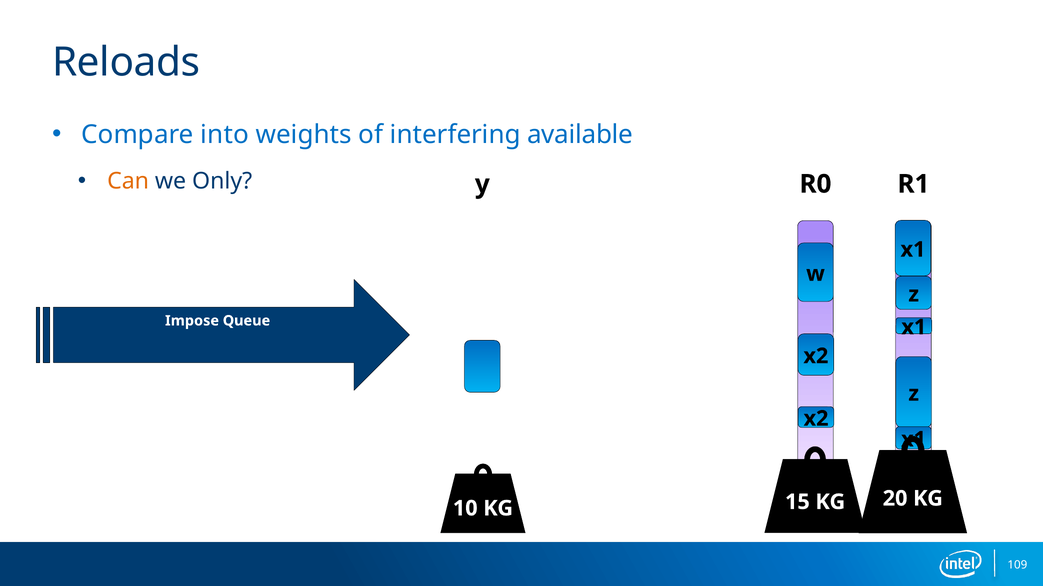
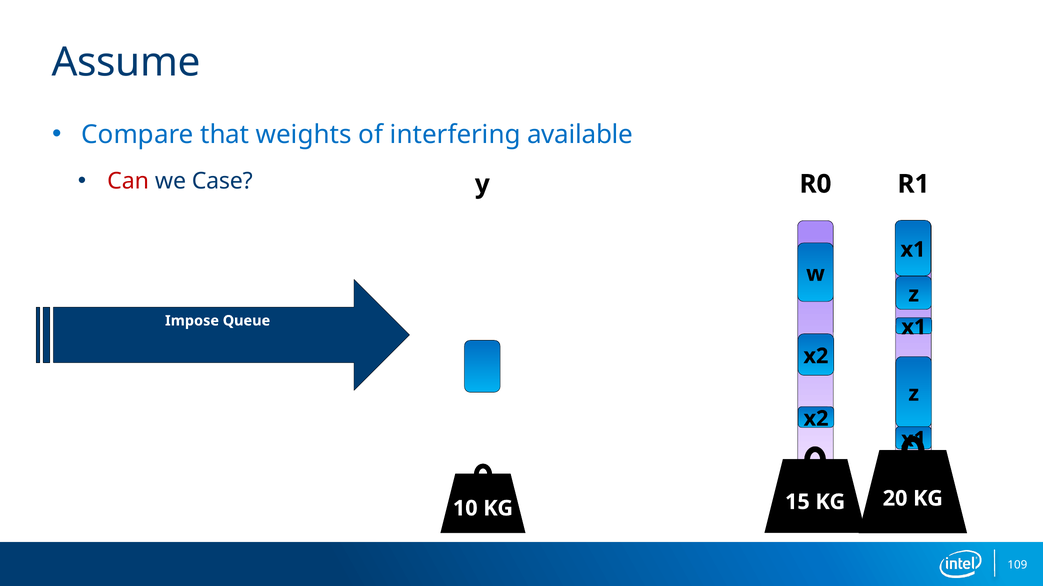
Reloads: Reloads -> Assume
into: into -> that
Can colour: orange -> red
Only: Only -> Case
